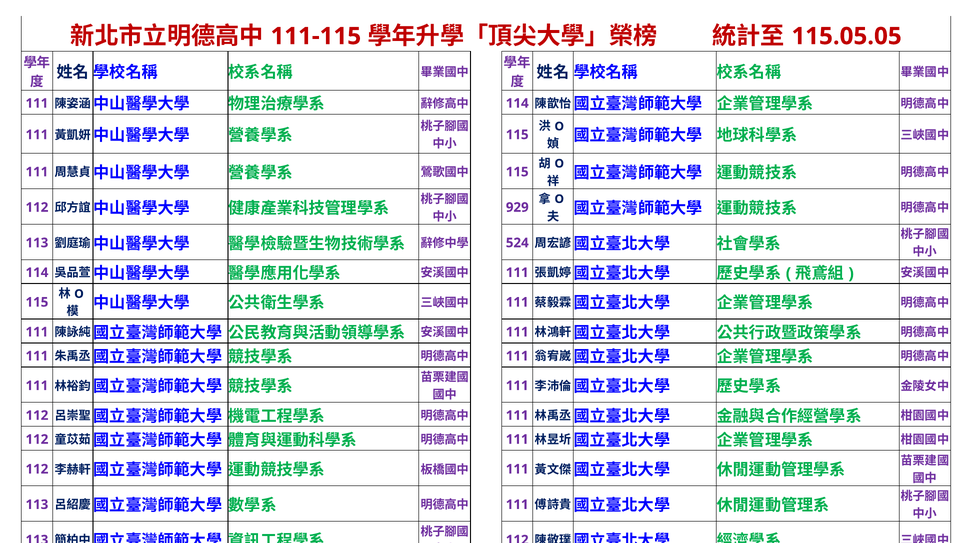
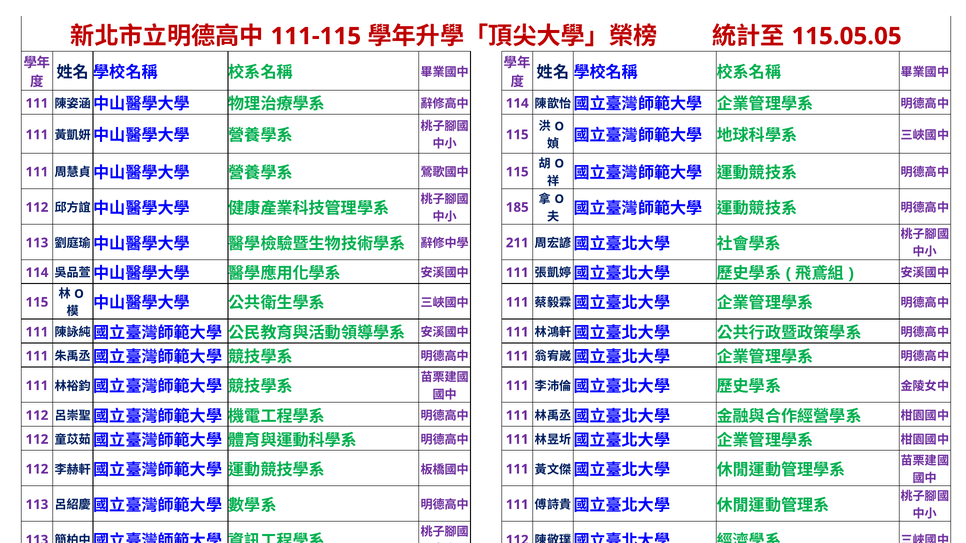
929: 929 -> 185
524: 524 -> 211
